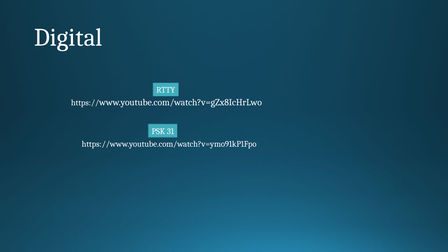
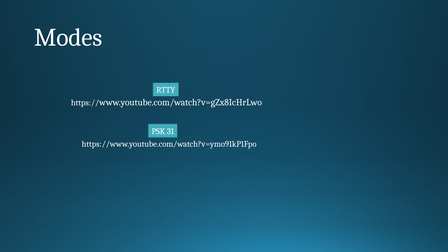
Digital: Digital -> Modes
